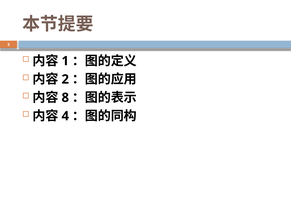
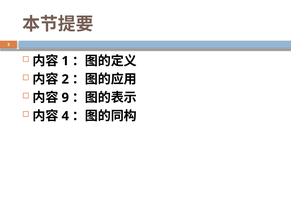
8: 8 -> 9
